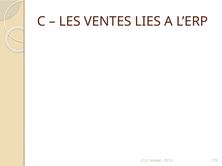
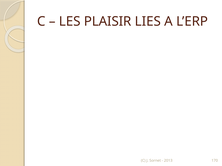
VENTES: VENTES -> PLAISIR
